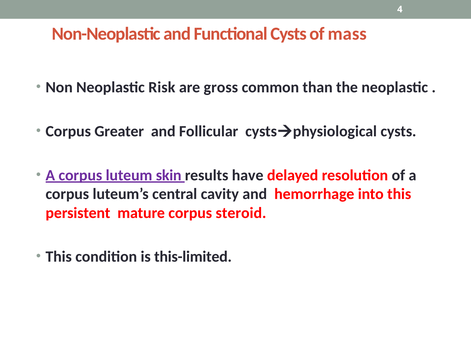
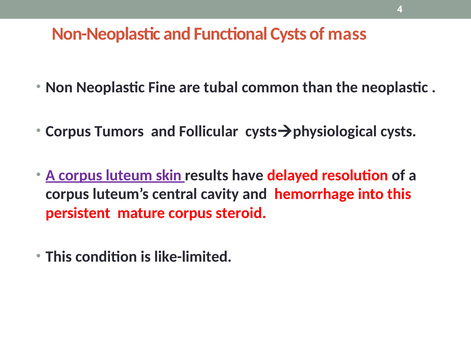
Risk: Risk -> Fine
gross: gross -> tubal
Greater: Greater -> Tumors
this-limited: this-limited -> like-limited
